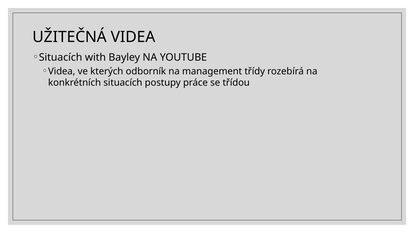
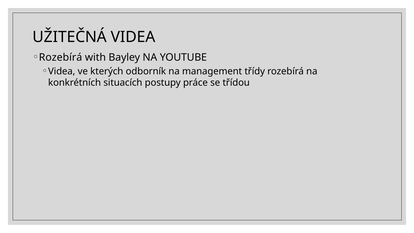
Situacích at (61, 57): Situacích -> Rozebírá
